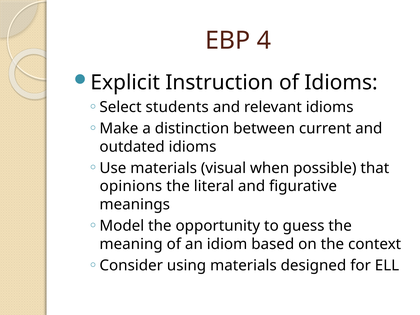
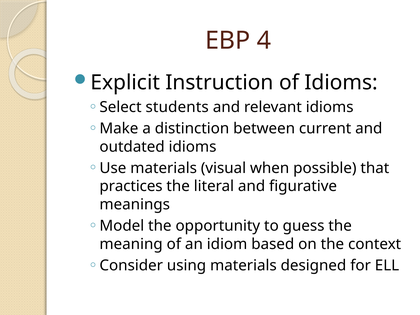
opinions: opinions -> practices
